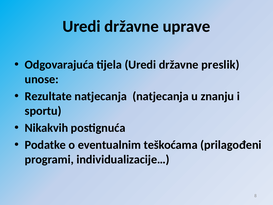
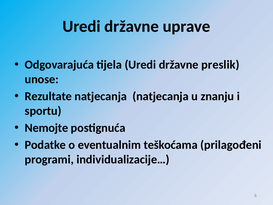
Nikakvih: Nikakvih -> Nemojte
